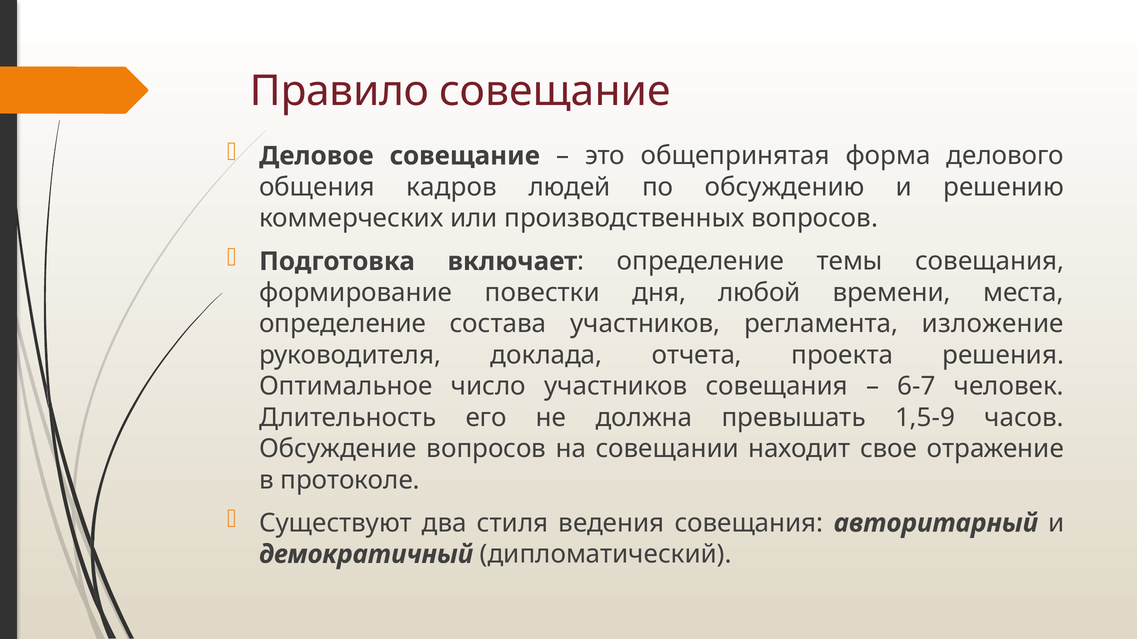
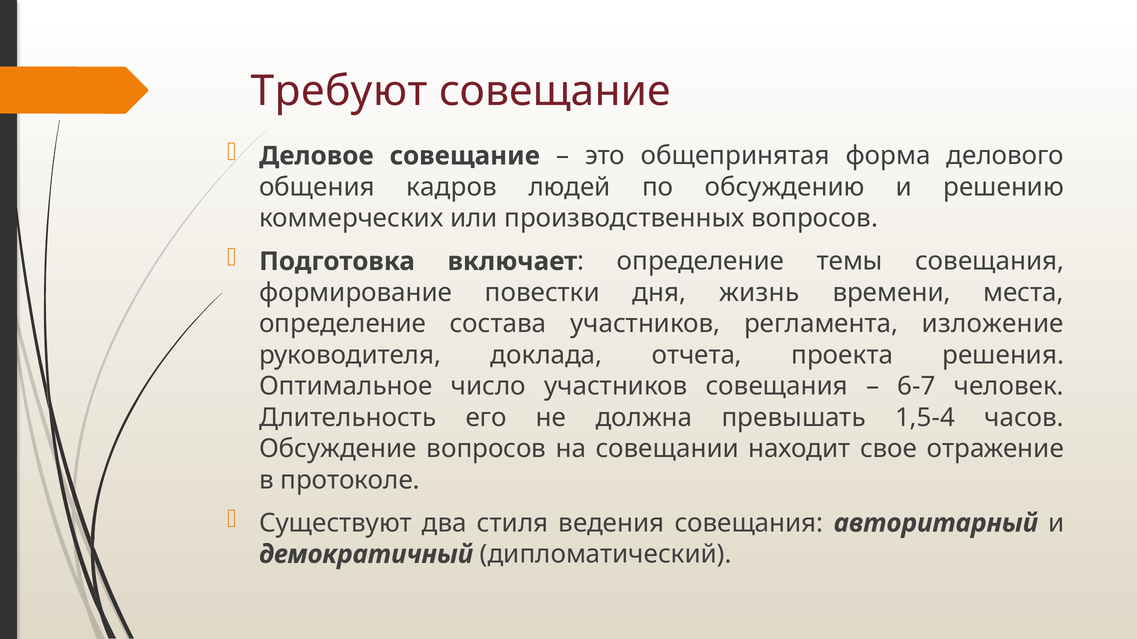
Правило: Правило -> Требуют
любой: любой -> жизнь
1,5-9: 1,5-9 -> 1,5-4
